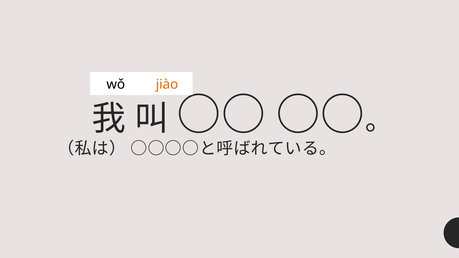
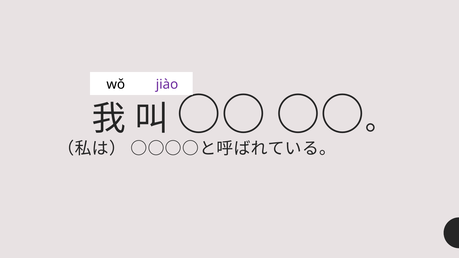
jiào colour: orange -> purple
